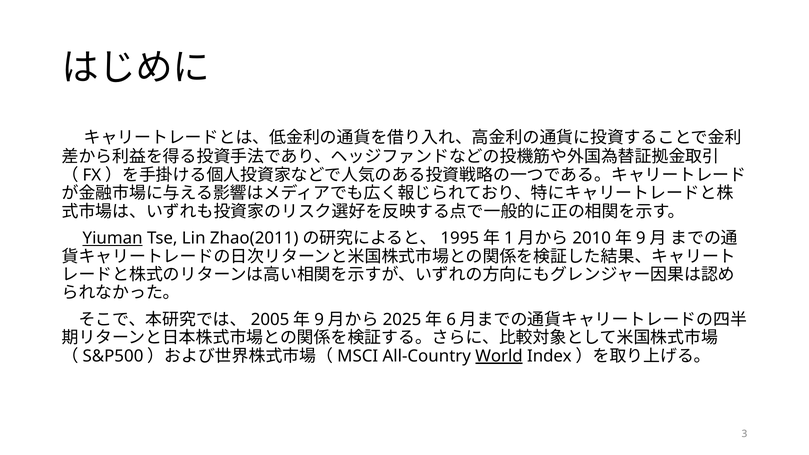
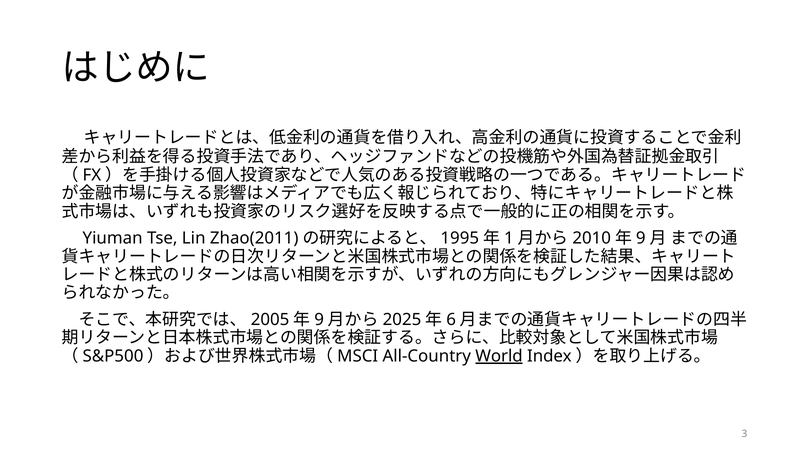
Yiuman underline: present -> none
